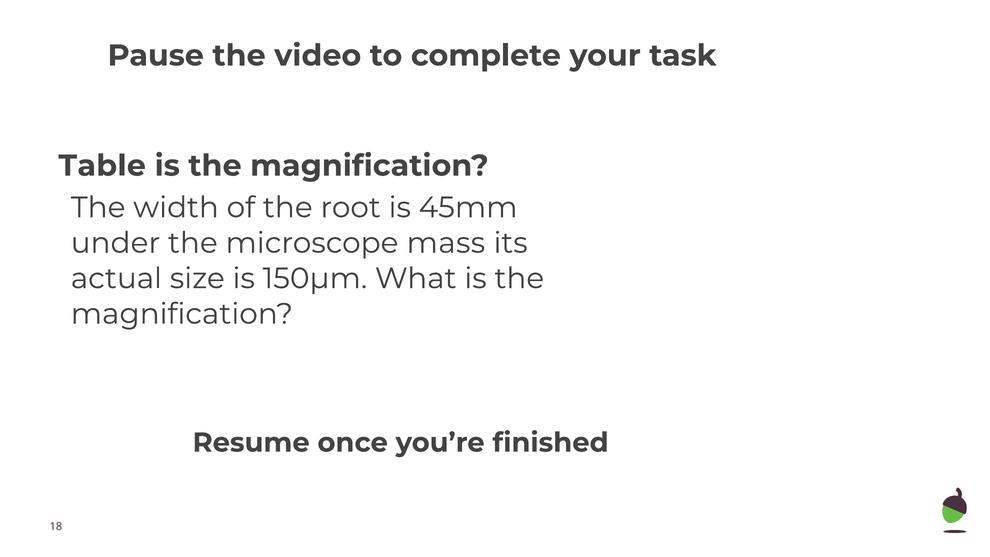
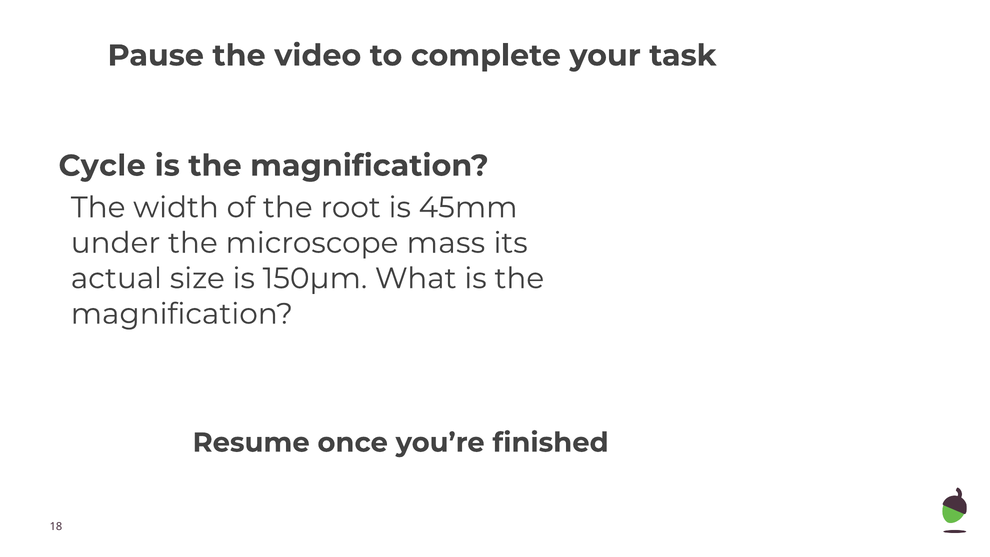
Table: Table -> Cycle
